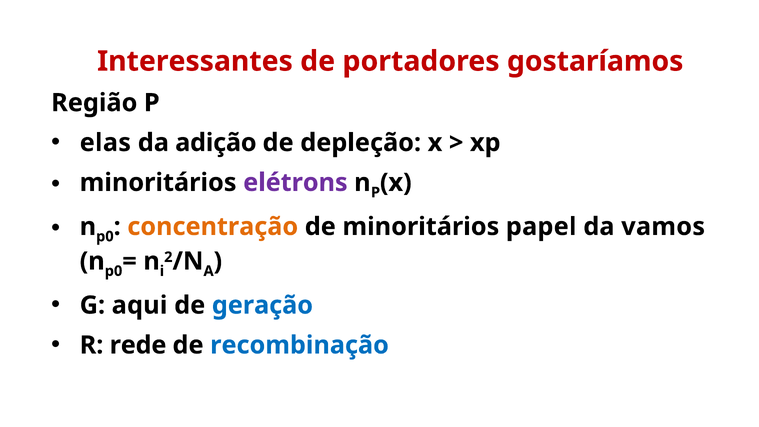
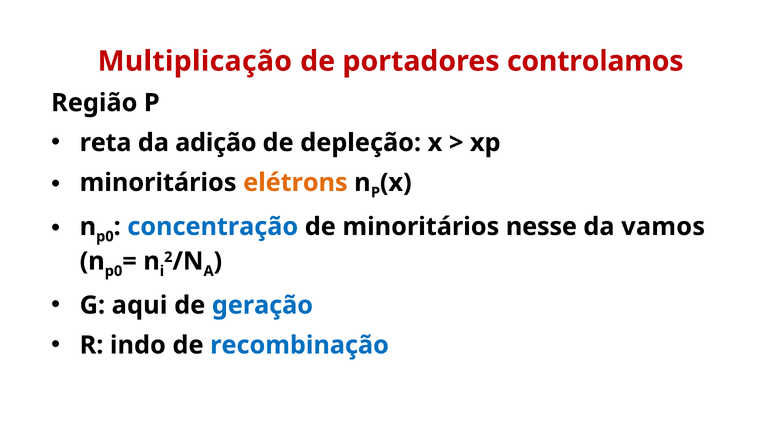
Interessantes: Interessantes -> Multiplicação
gostaríamos: gostaríamos -> controlamos
elas: elas -> reta
elétrons colour: purple -> orange
concentração colour: orange -> blue
papel: papel -> nesse
rede: rede -> indo
